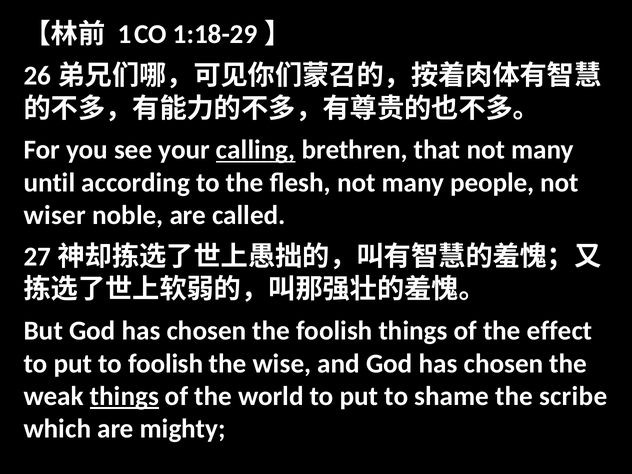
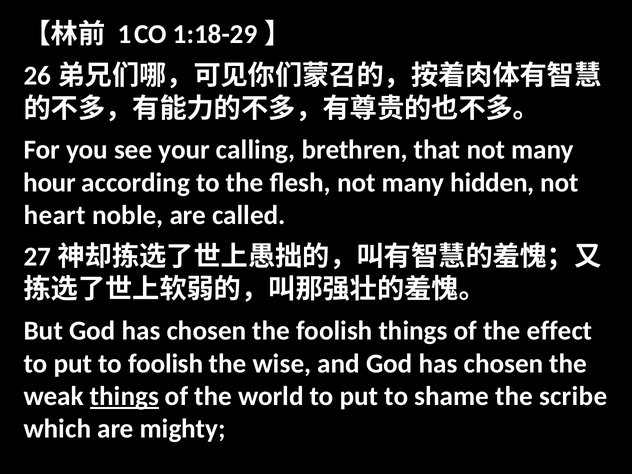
calling underline: present -> none
until: until -> hour
people: people -> hidden
wiser: wiser -> heart
